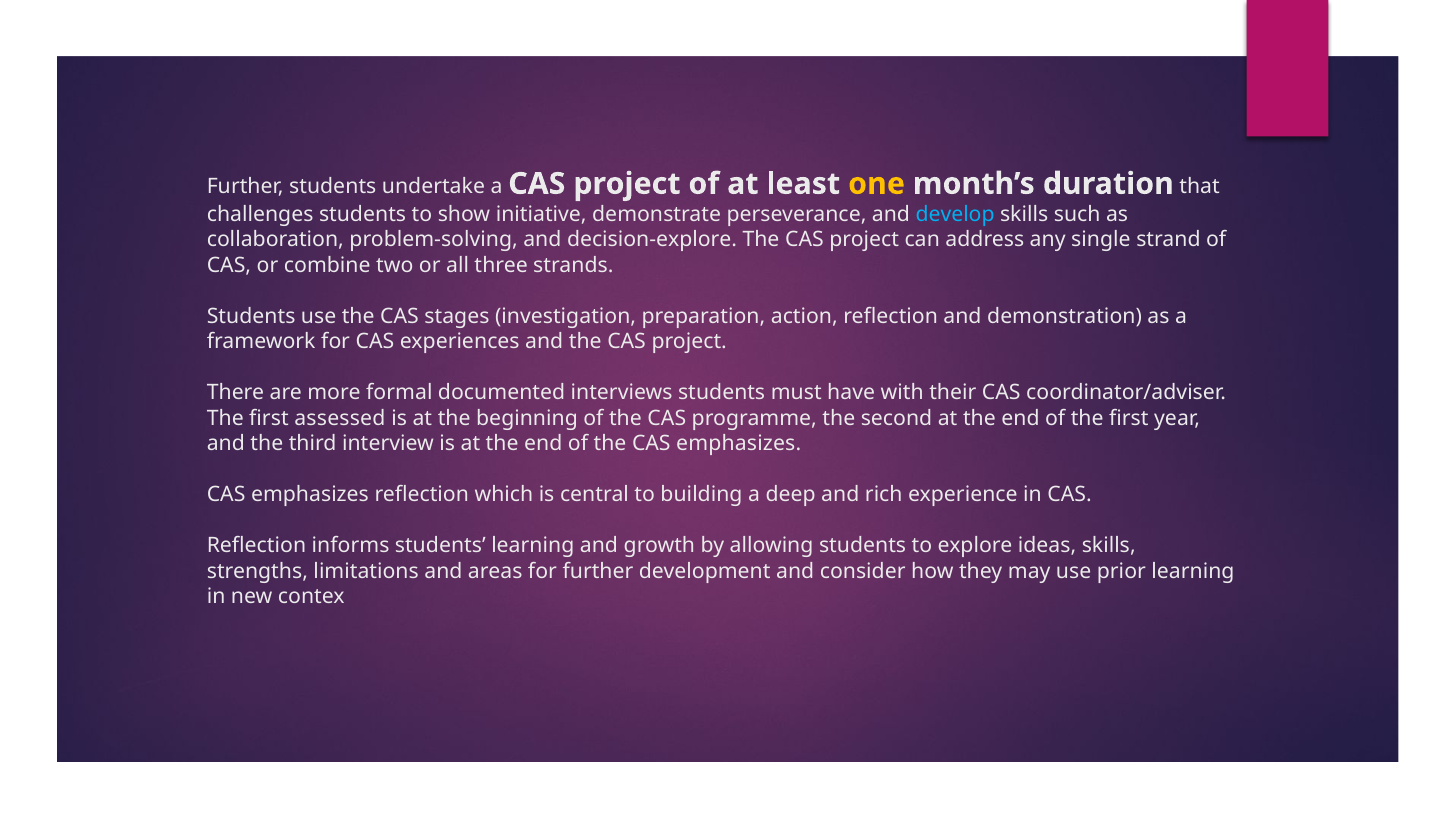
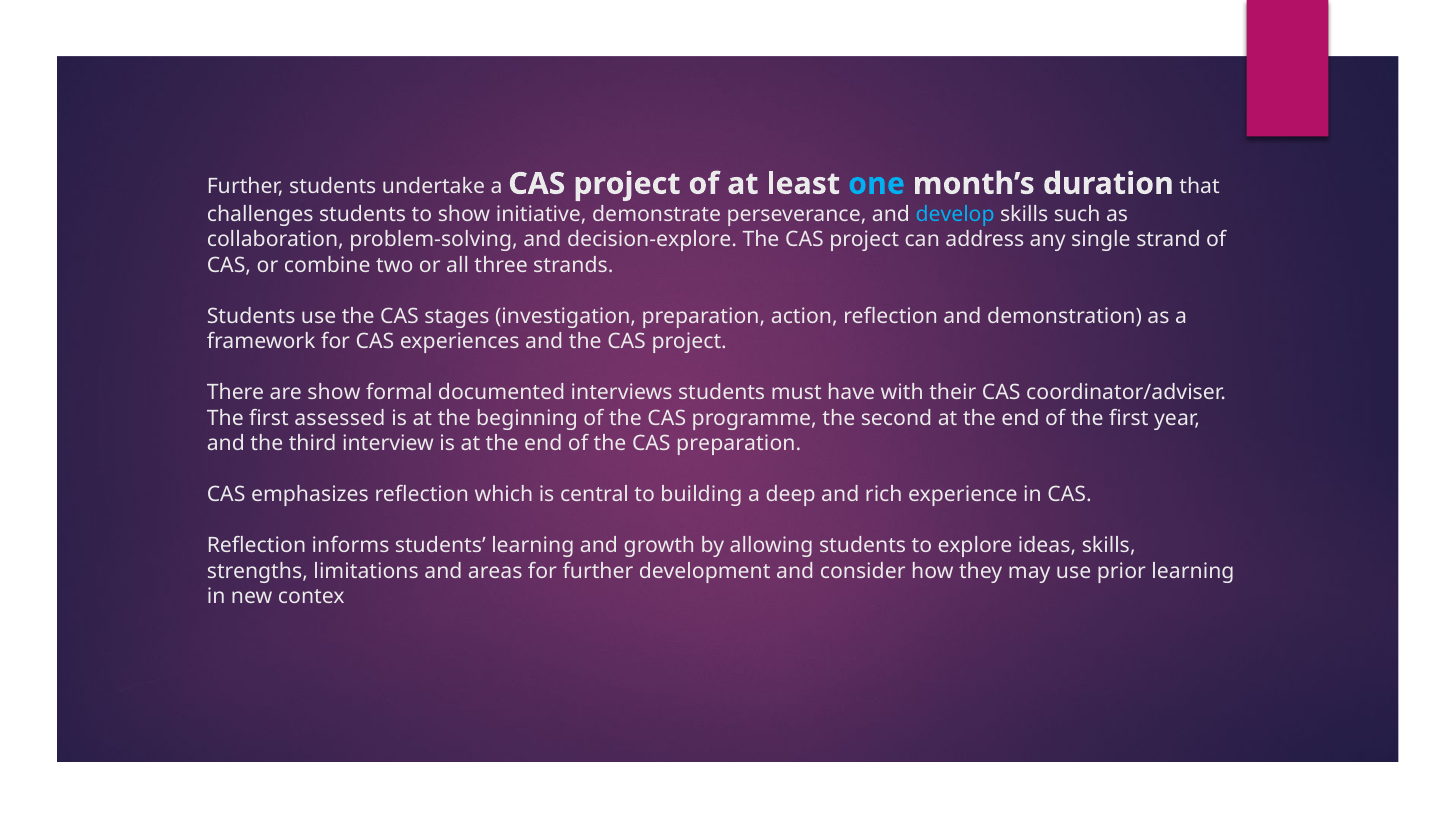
one colour: yellow -> light blue
are more: more -> show
the CAS emphasizes: emphasizes -> preparation
